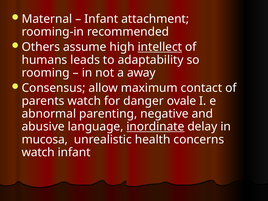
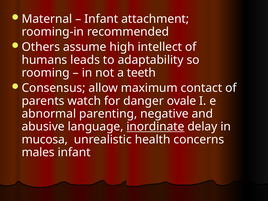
intellect underline: present -> none
away: away -> teeth
watch at (38, 152): watch -> males
